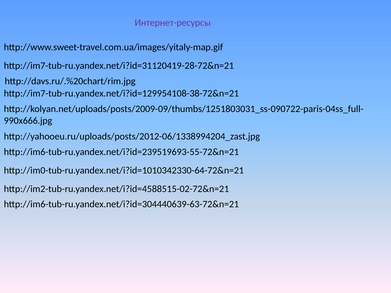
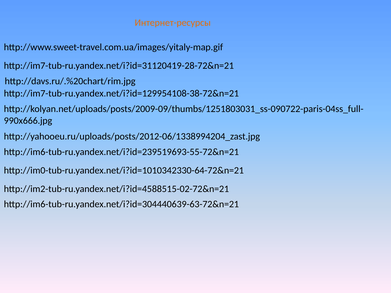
Интернет-ресурсы colour: purple -> orange
